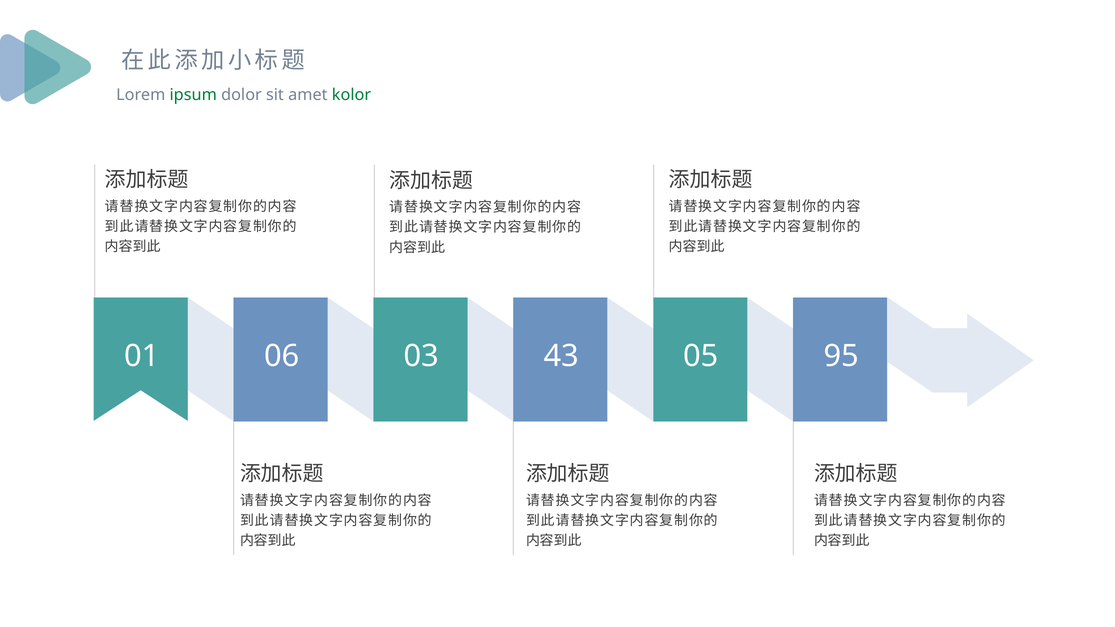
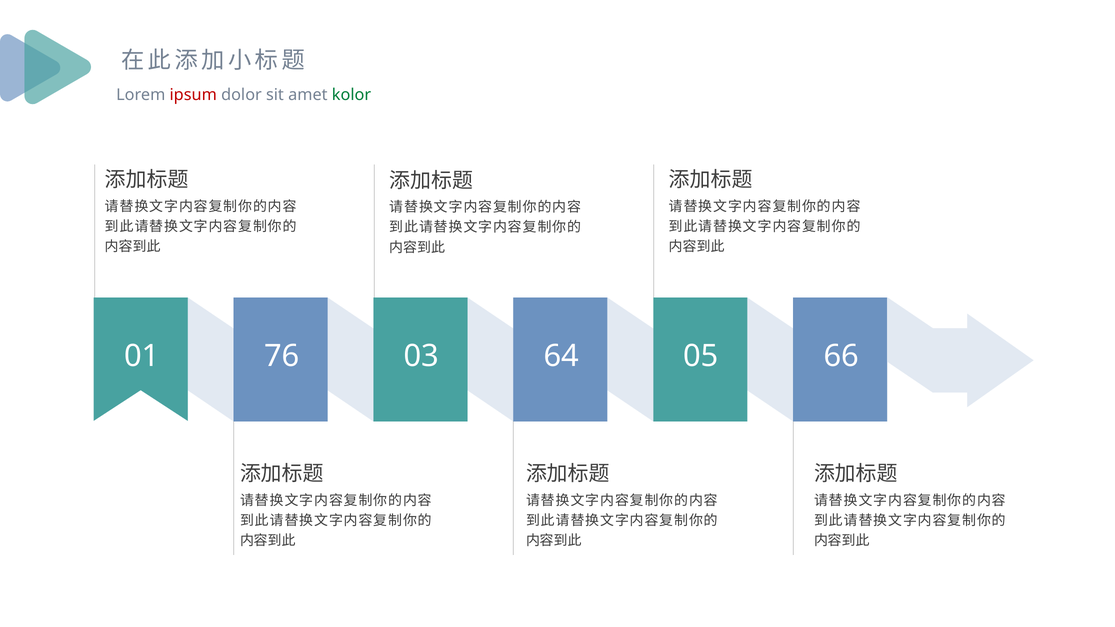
ipsum colour: green -> red
06: 06 -> 76
43: 43 -> 64
95: 95 -> 66
